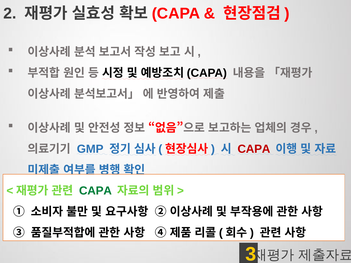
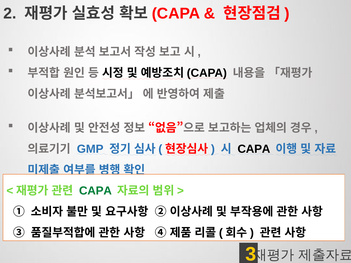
CAPA at (254, 149) colour: red -> black
